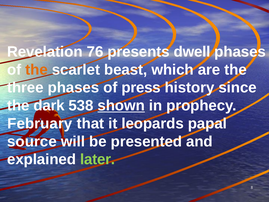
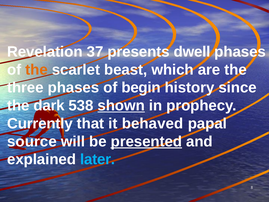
76: 76 -> 37
press: press -> begin
February: February -> Currently
leopards: leopards -> behaved
presented underline: none -> present
later colour: light green -> light blue
